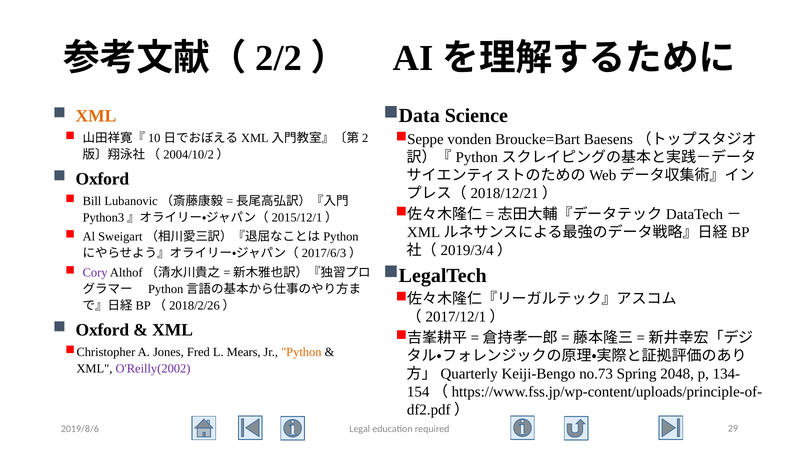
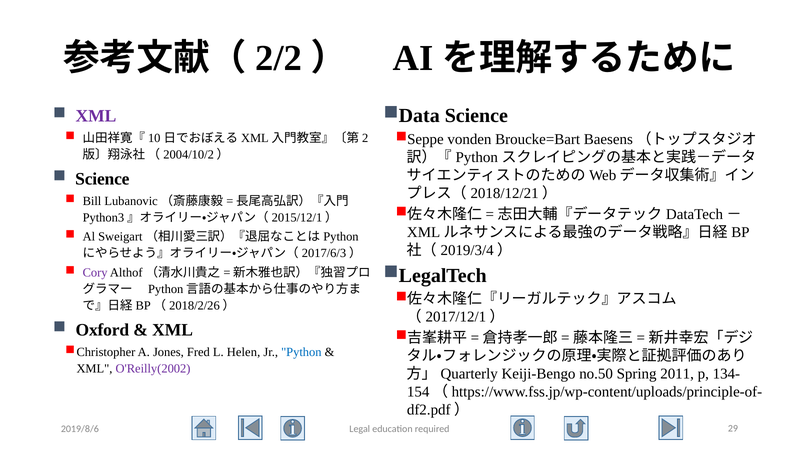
XML at (96, 116) colour: orange -> purple
Oxford at (102, 179): Oxford -> Science
Mears: Mears -> Helen
Python colour: orange -> blue
no.73: no.73 -> no.50
2048: 2048 -> 2011
